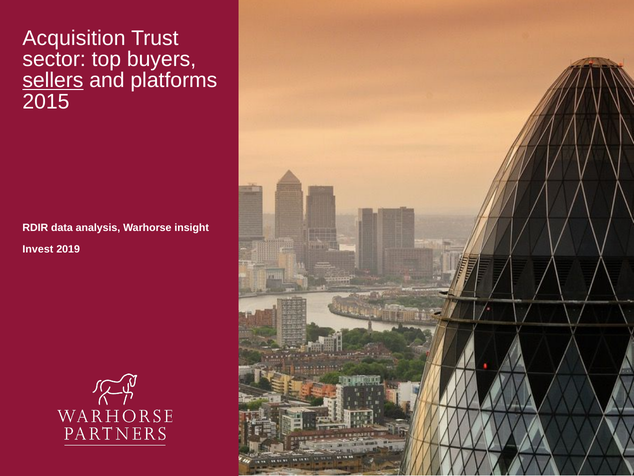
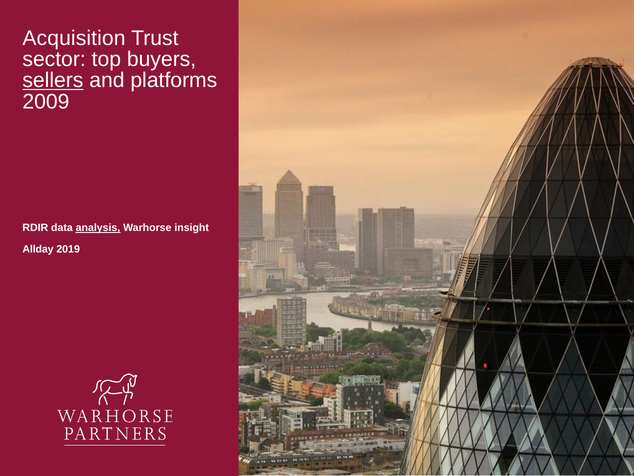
2015: 2015 -> 2009
analysis underline: none -> present
Invest: Invest -> Allday
